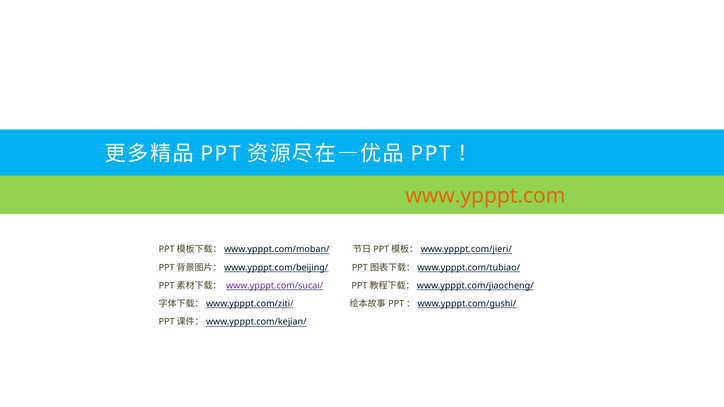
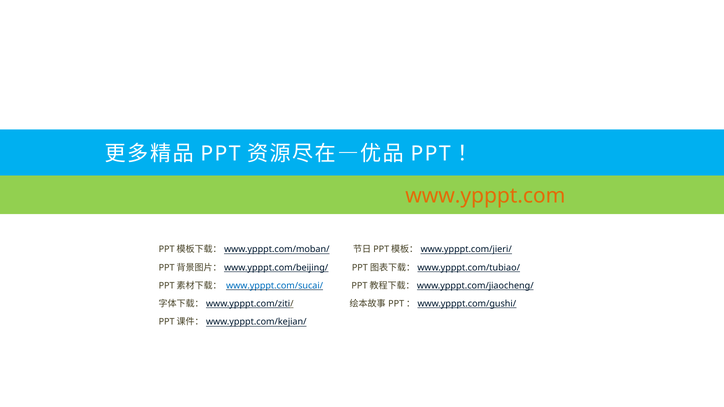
www.ypppt.com/sucai/ colour: purple -> blue
